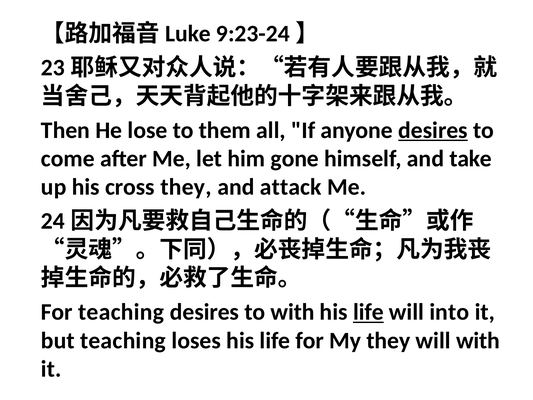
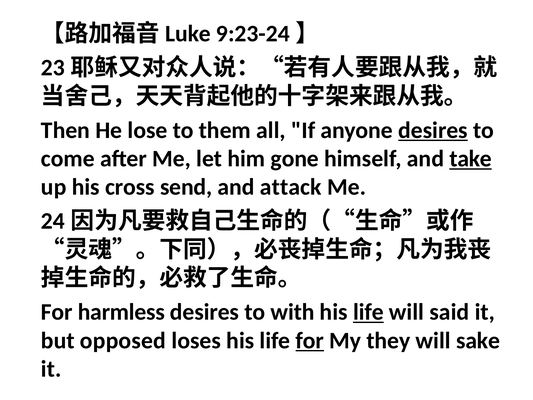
take underline: none -> present
cross they: they -> send
For teaching: teaching -> harmless
into: into -> said
but teaching: teaching -> opposed
for at (310, 340) underline: none -> present
will with: with -> sake
